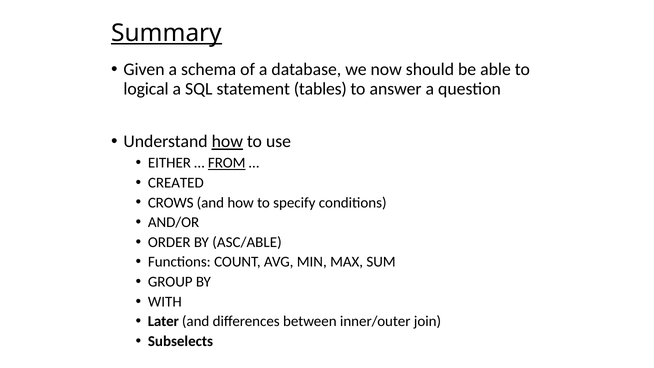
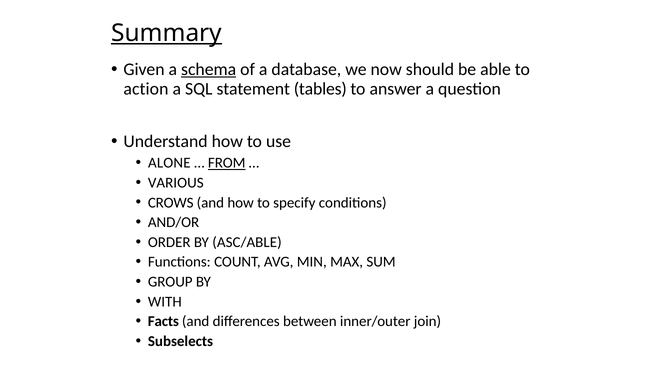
schema underline: none -> present
logical: logical -> action
how at (227, 142) underline: present -> none
EITHER: EITHER -> ALONE
CREATED: CREATED -> VARIOUS
Later: Later -> Facts
